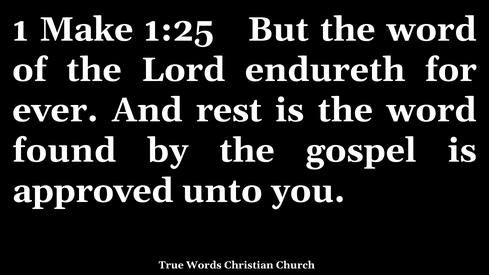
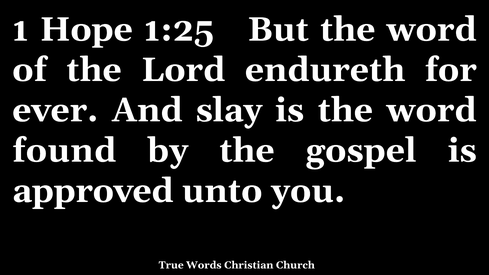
Make: Make -> Hope
rest: rest -> slay
